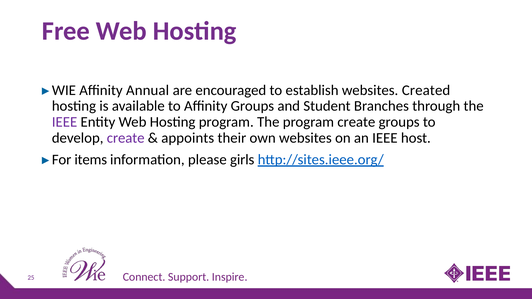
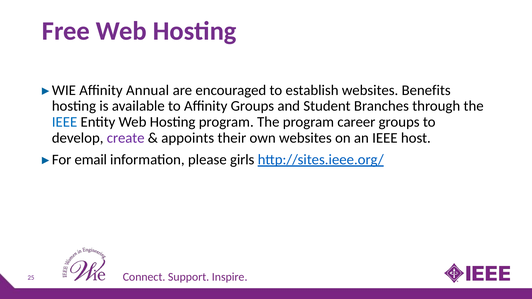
Created: Created -> Benefits
IEEE at (65, 122) colour: purple -> blue
program create: create -> career
items: items -> email
